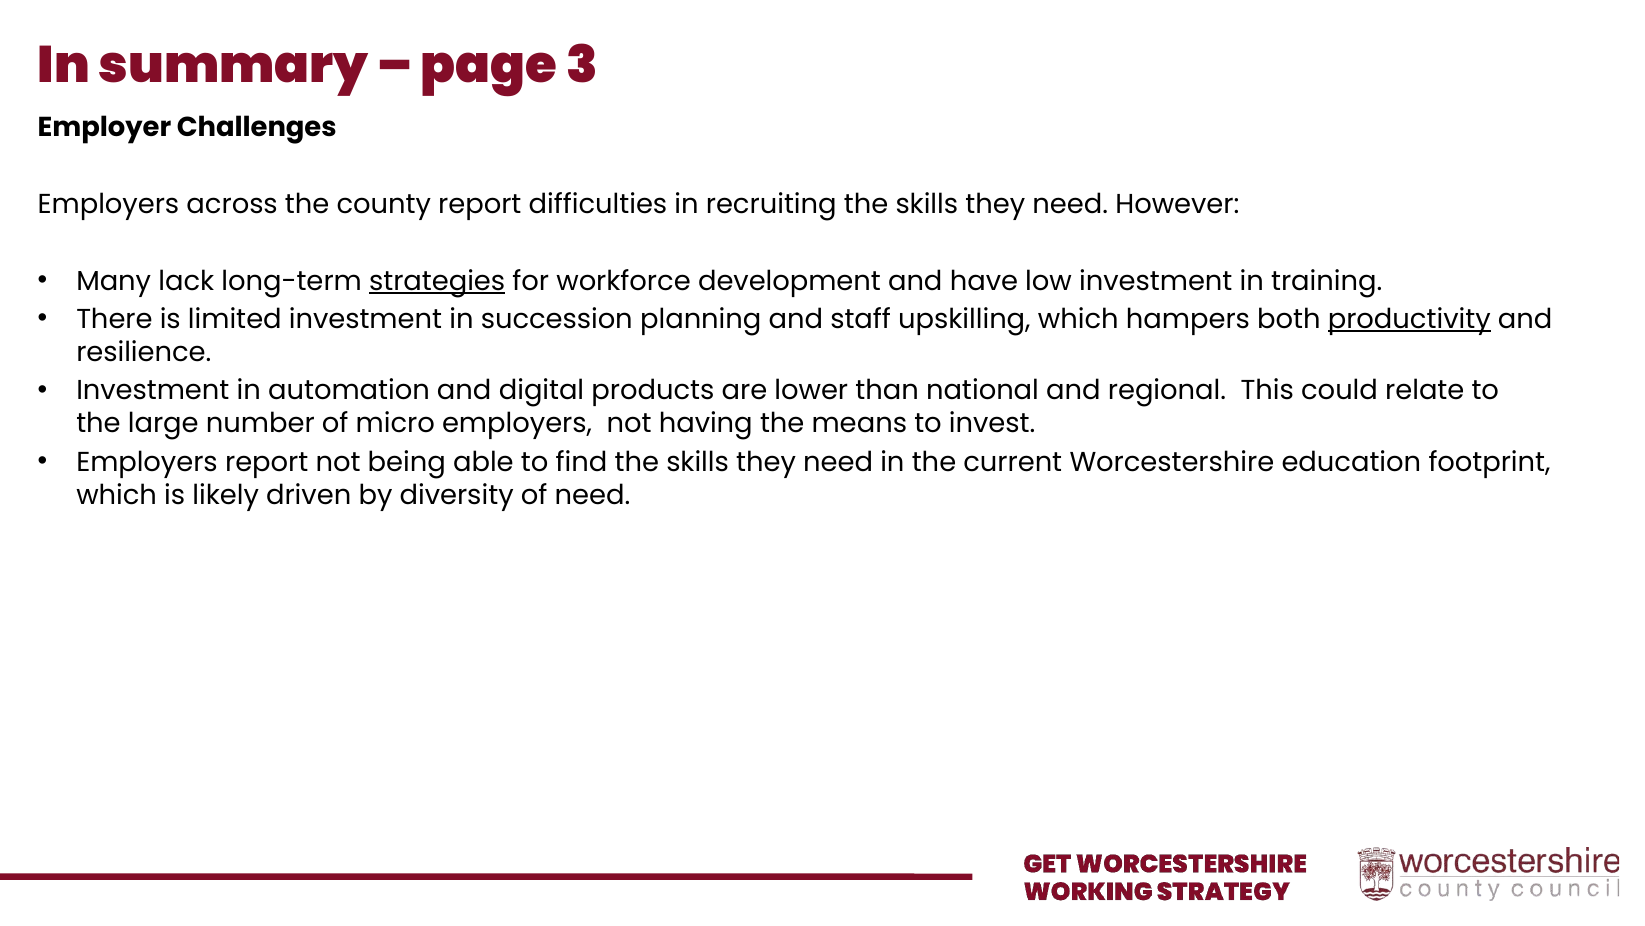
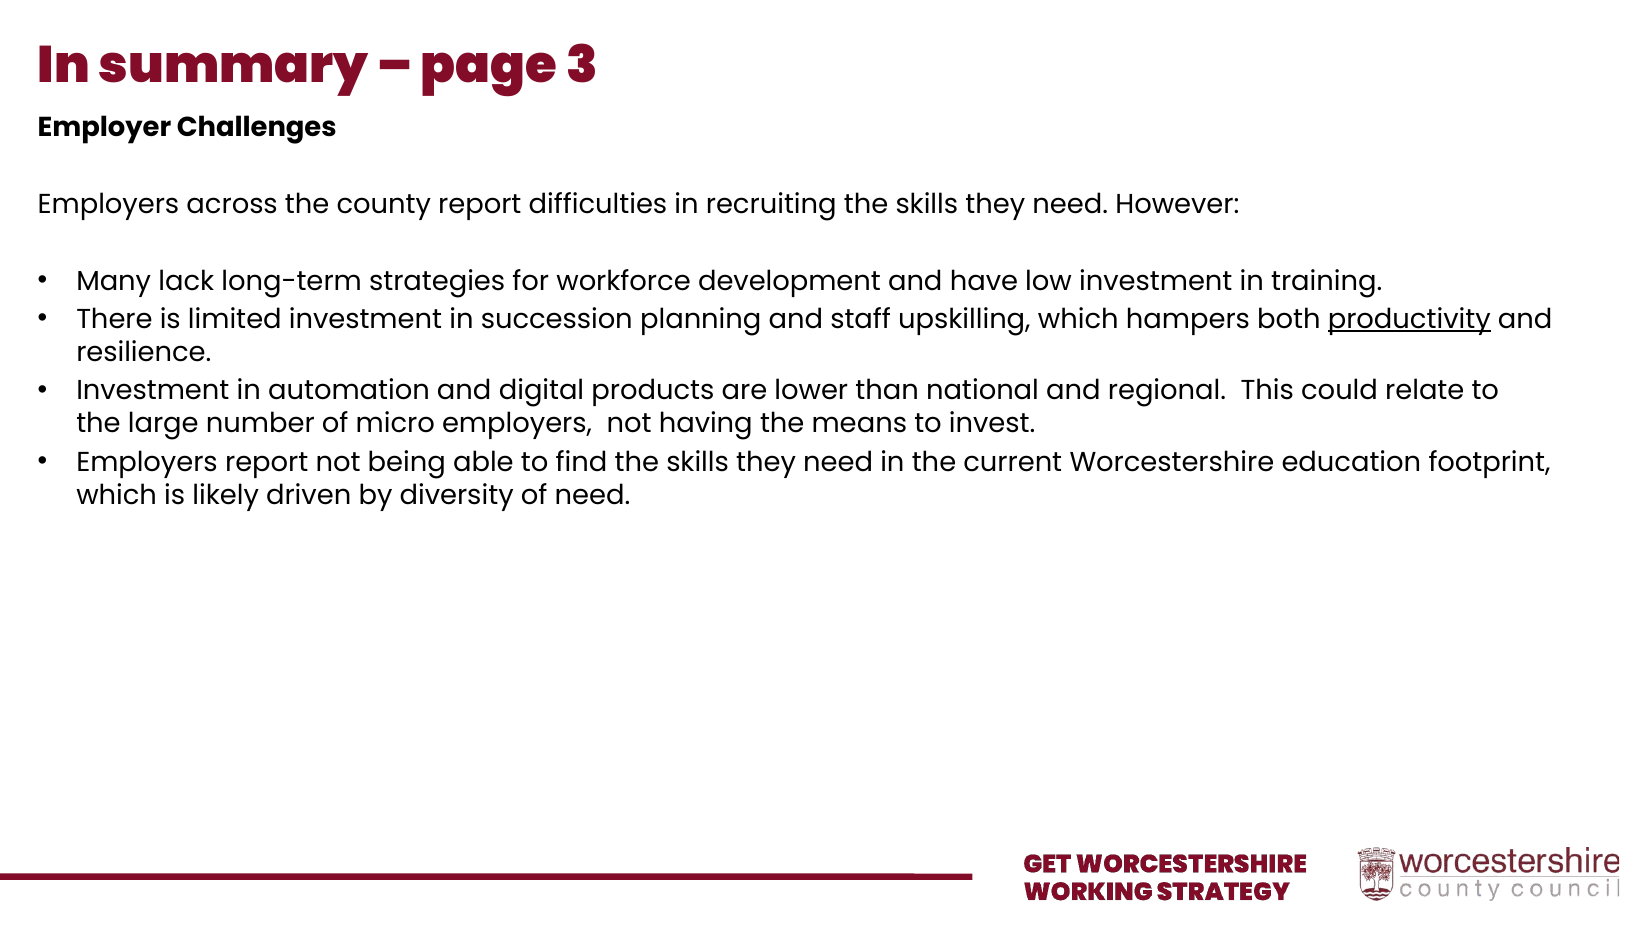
strategies underline: present -> none
